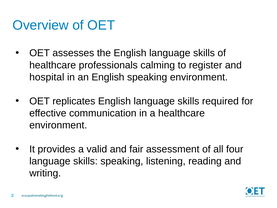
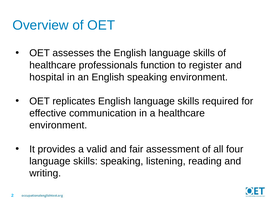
calming: calming -> function
